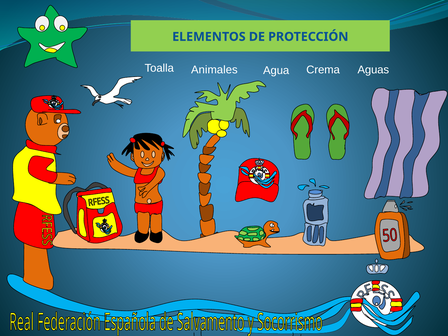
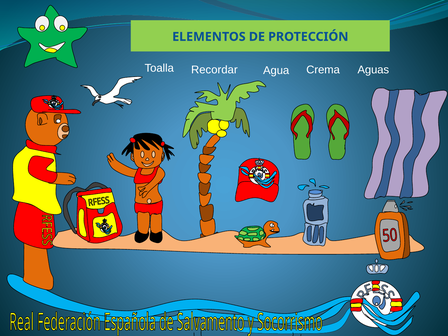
Animales: Animales -> Recordar
